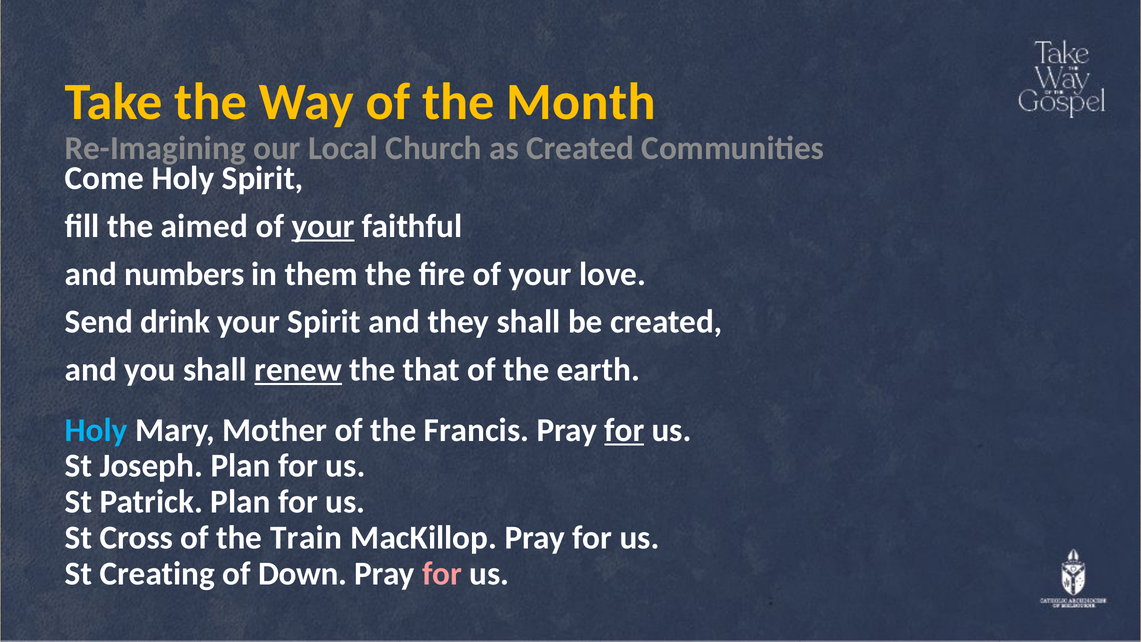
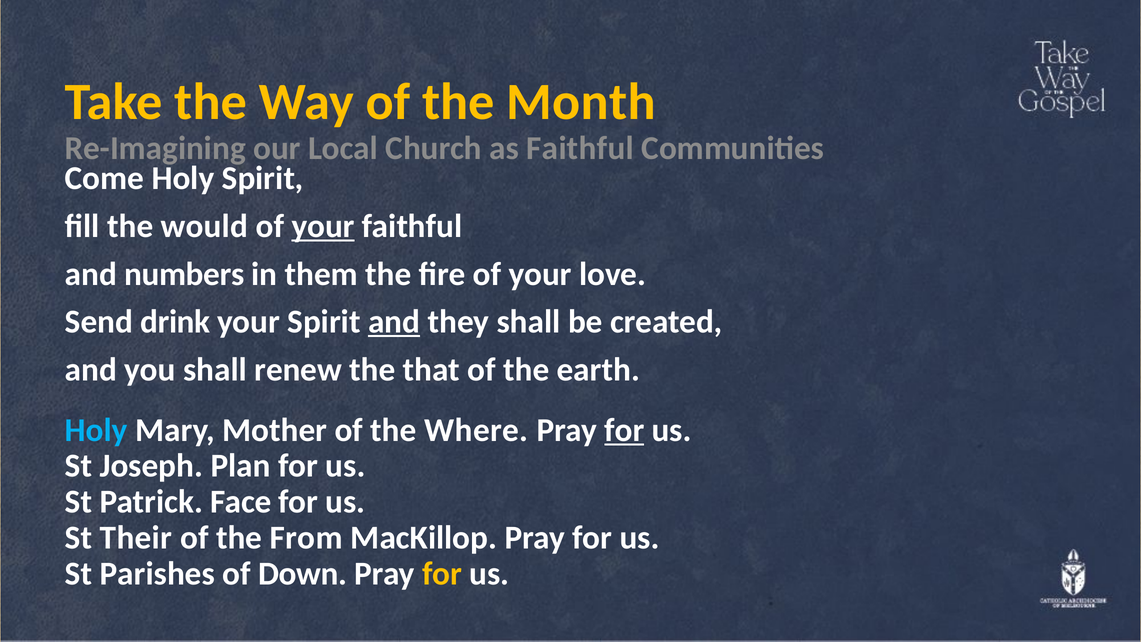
as Created: Created -> Faithful
aimed: aimed -> would
and at (394, 322) underline: none -> present
renew underline: present -> none
Francis: Francis -> Where
Patrick Plan: Plan -> Face
Cross: Cross -> Their
Train: Train -> From
Creating: Creating -> Parishes
for at (442, 573) colour: pink -> yellow
